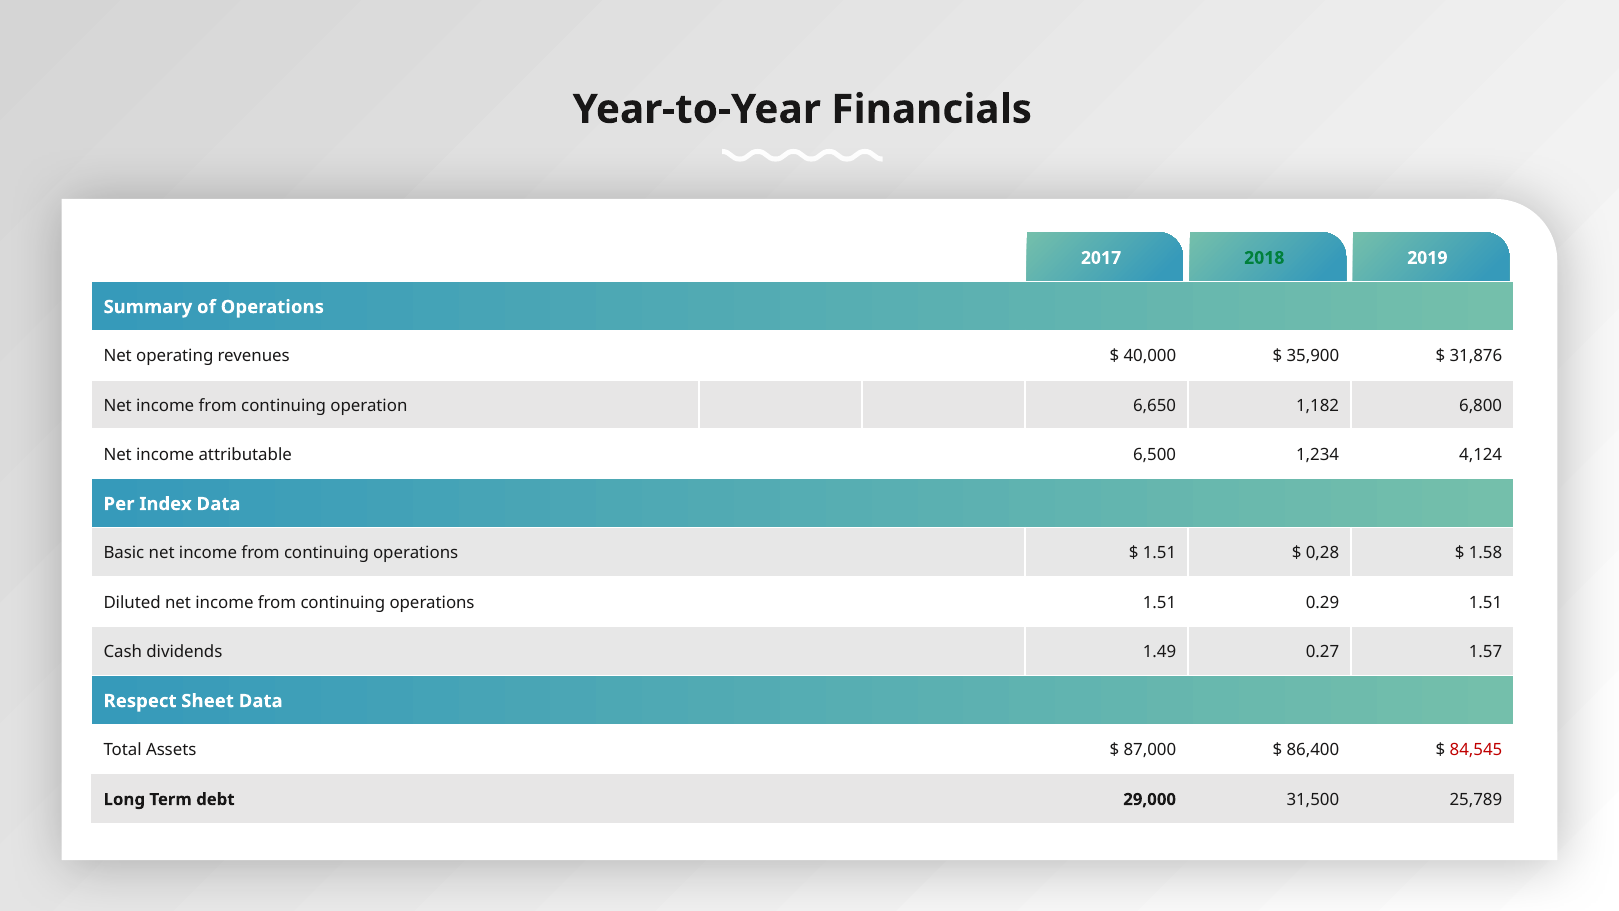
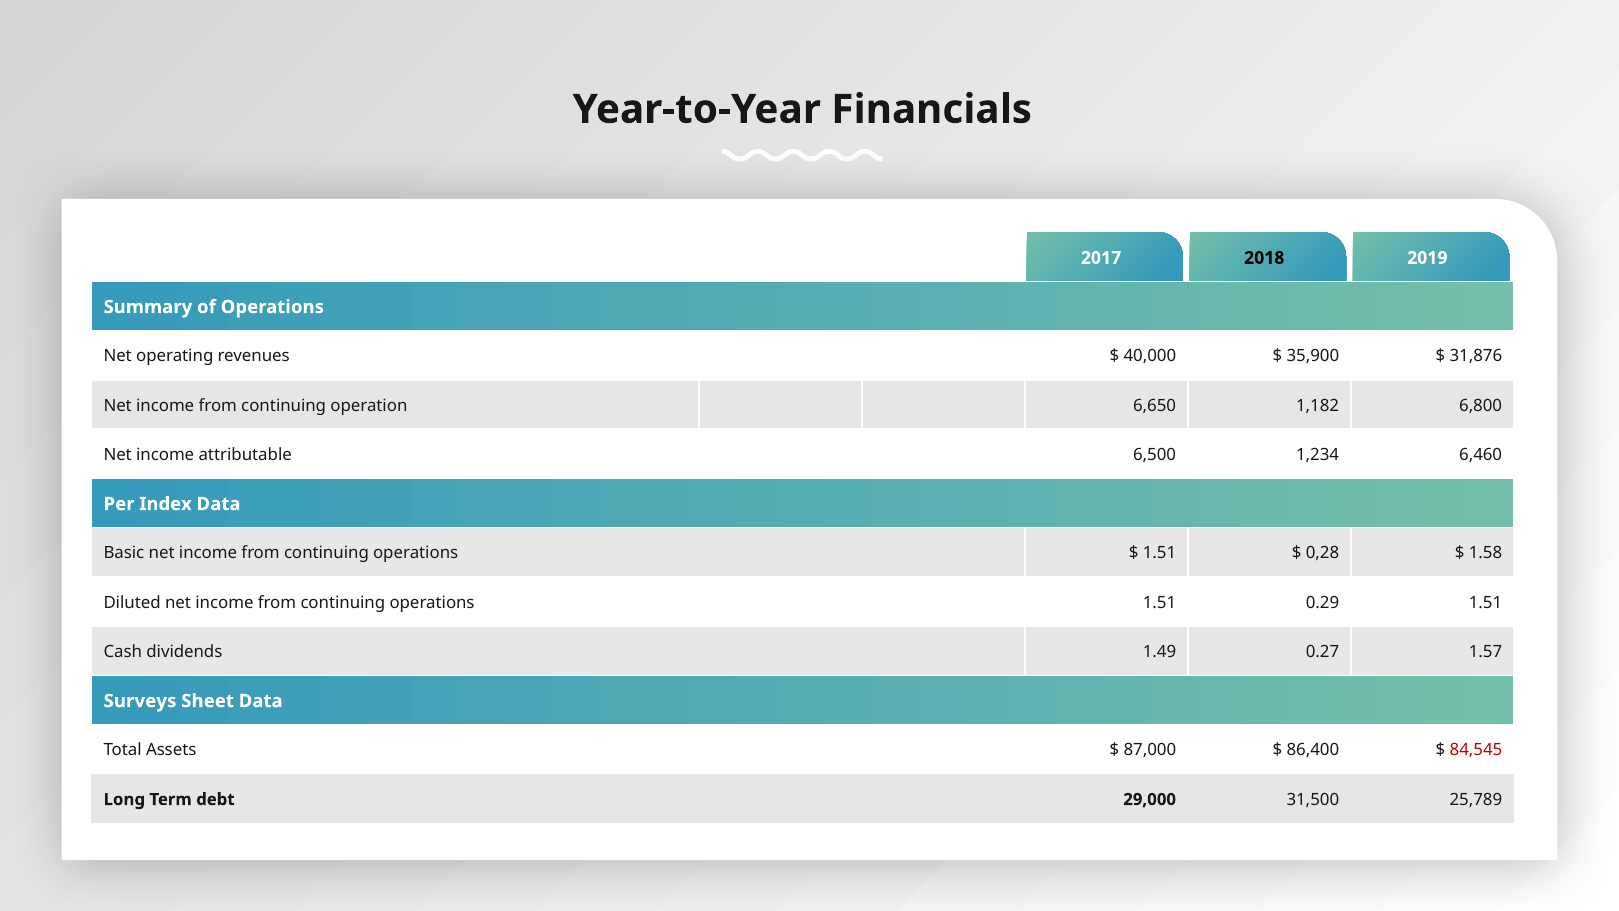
2018 colour: green -> black
4,124: 4,124 -> 6,460
Respect: Respect -> Surveys
